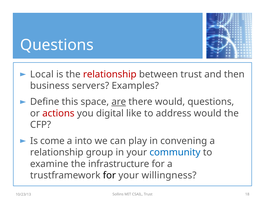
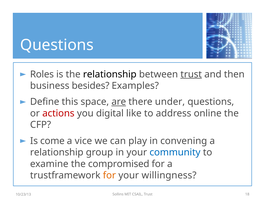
Local: Local -> Roles
relationship at (110, 74) colour: red -> black
trust at (191, 74) underline: none -> present
servers: servers -> besides
there would: would -> under
address would: would -> online
into: into -> vice
infrastructure: infrastructure -> compromised
for at (109, 175) colour: black -> orange
